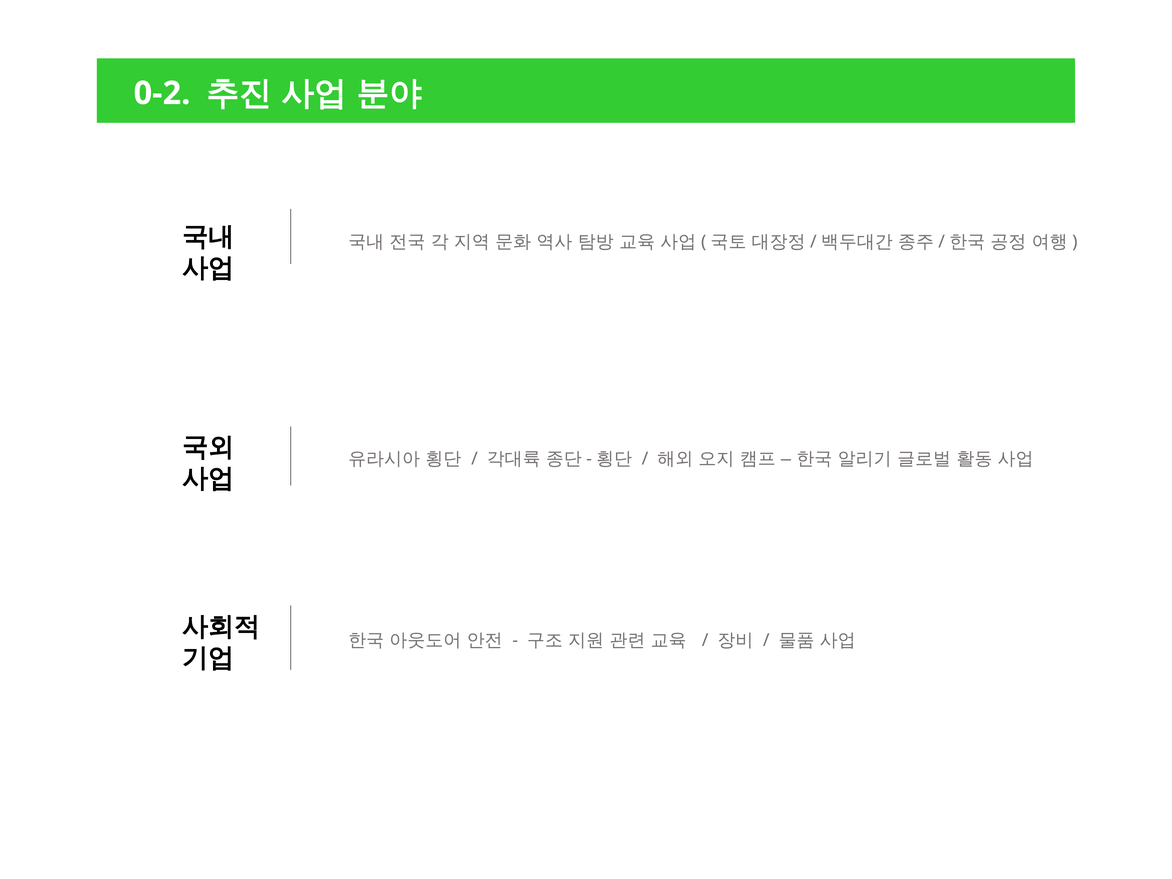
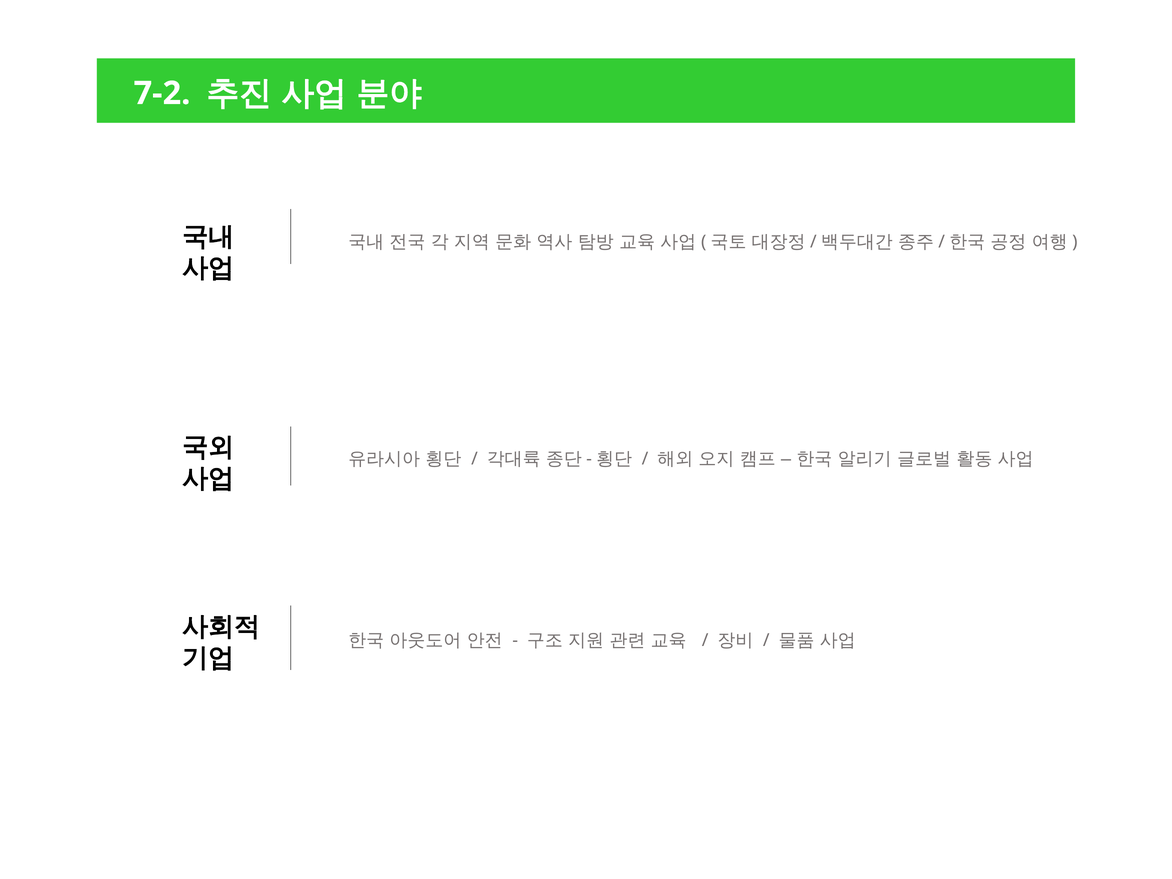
0-2: 0-2 -> 7-2
